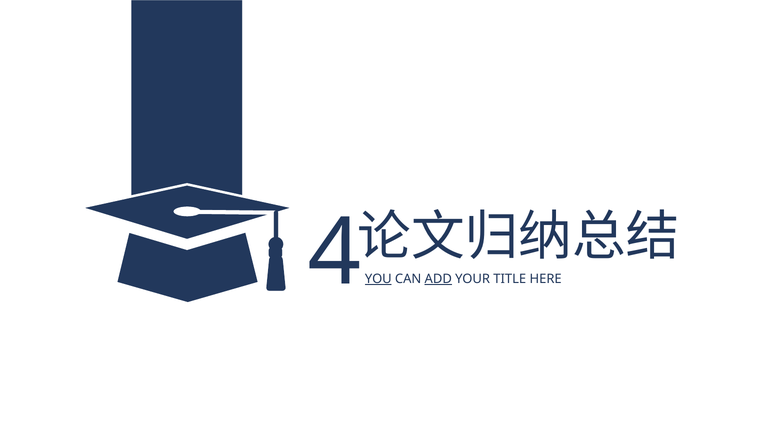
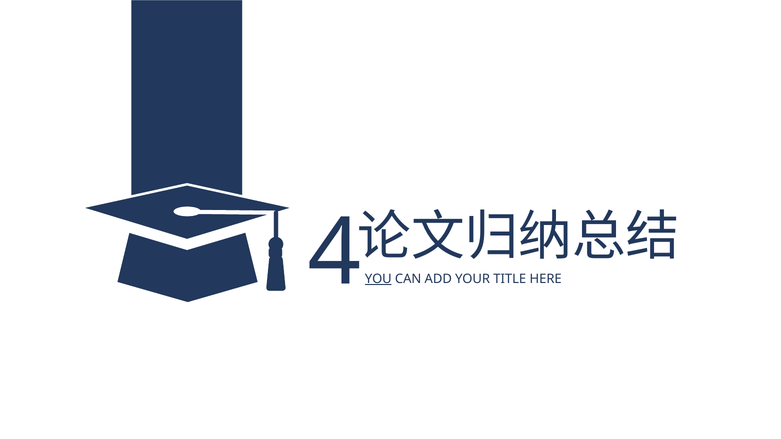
ADD underline: present -> none
